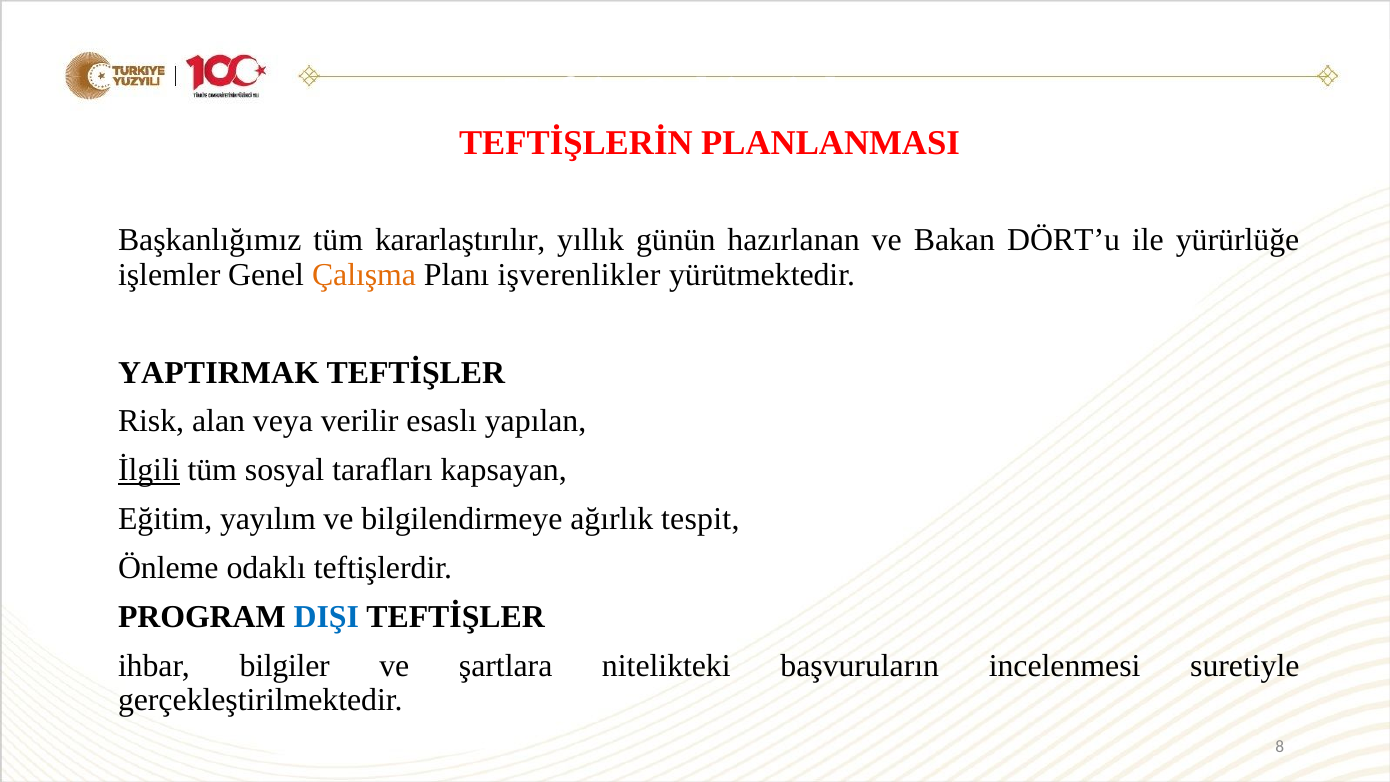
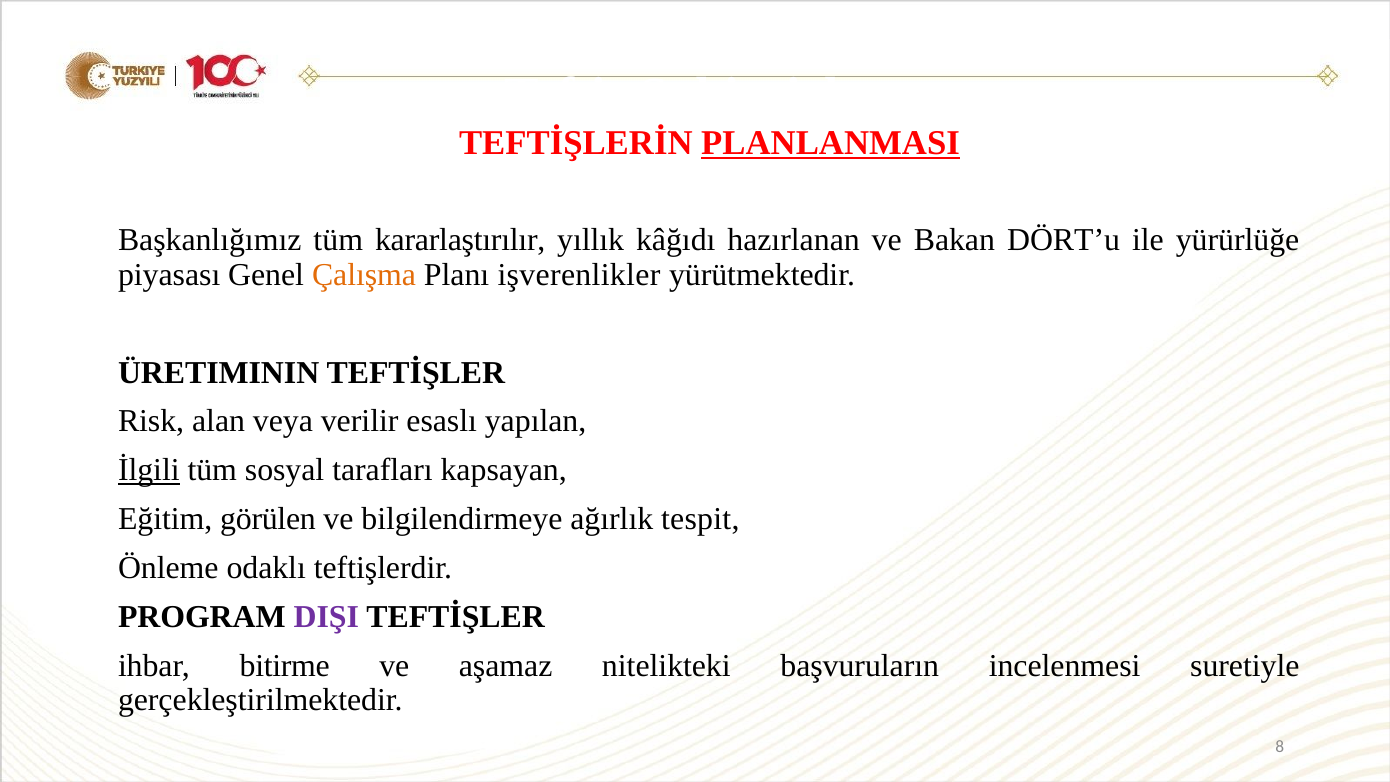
PLANLANMASI underline: none -> present
günün: günün -> kâğıdı
işlemler: işlemler -> piyasası
YAPTIRMAK: YAPTIRMAK -> ÜRETIMININ
yayılım: yayılım -> görülen
DIŞI colour: blue -> purple
bilgiler: bilgiler -> bitirme
şartlara: şartlara -> aşamaz
